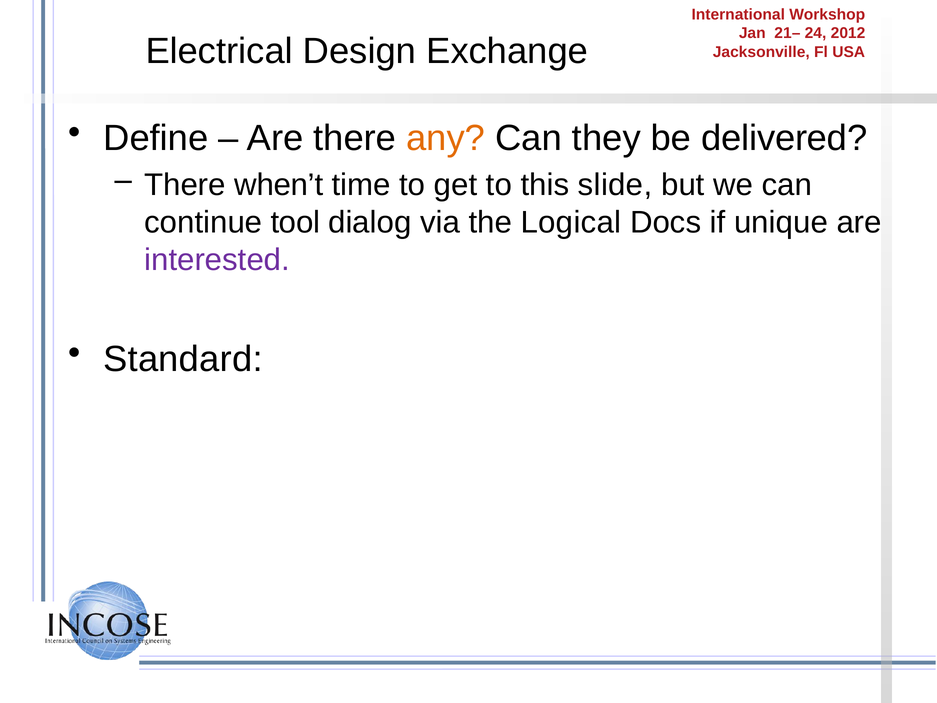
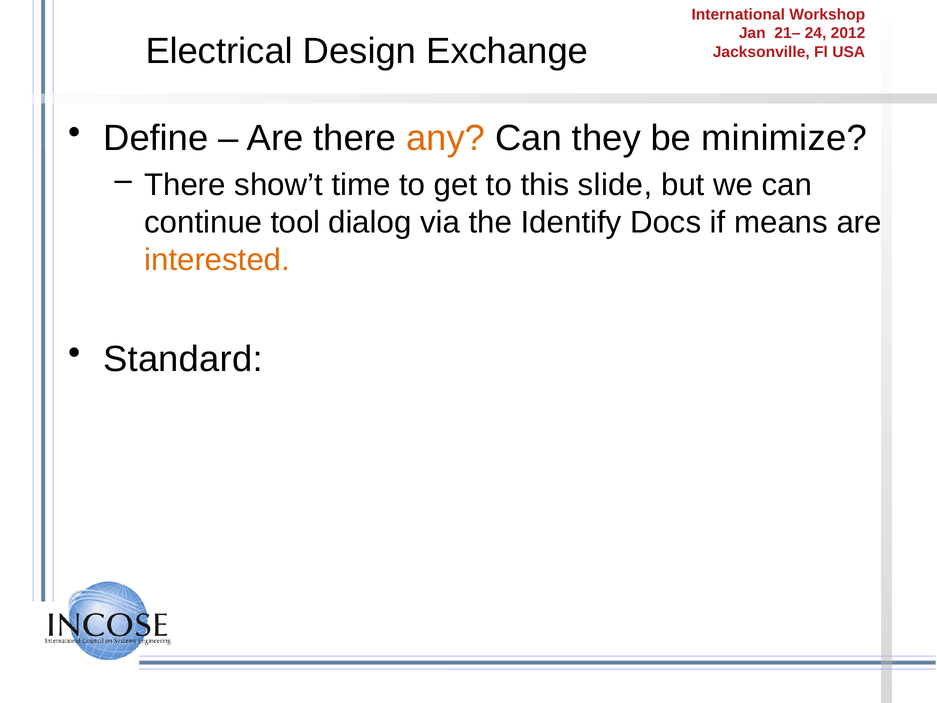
delivered: delivered -> minimize
when’t: when’t -> show’t
Logical: Logical -> Identify
unique: unique -> means
interested colour: purple -> orange
